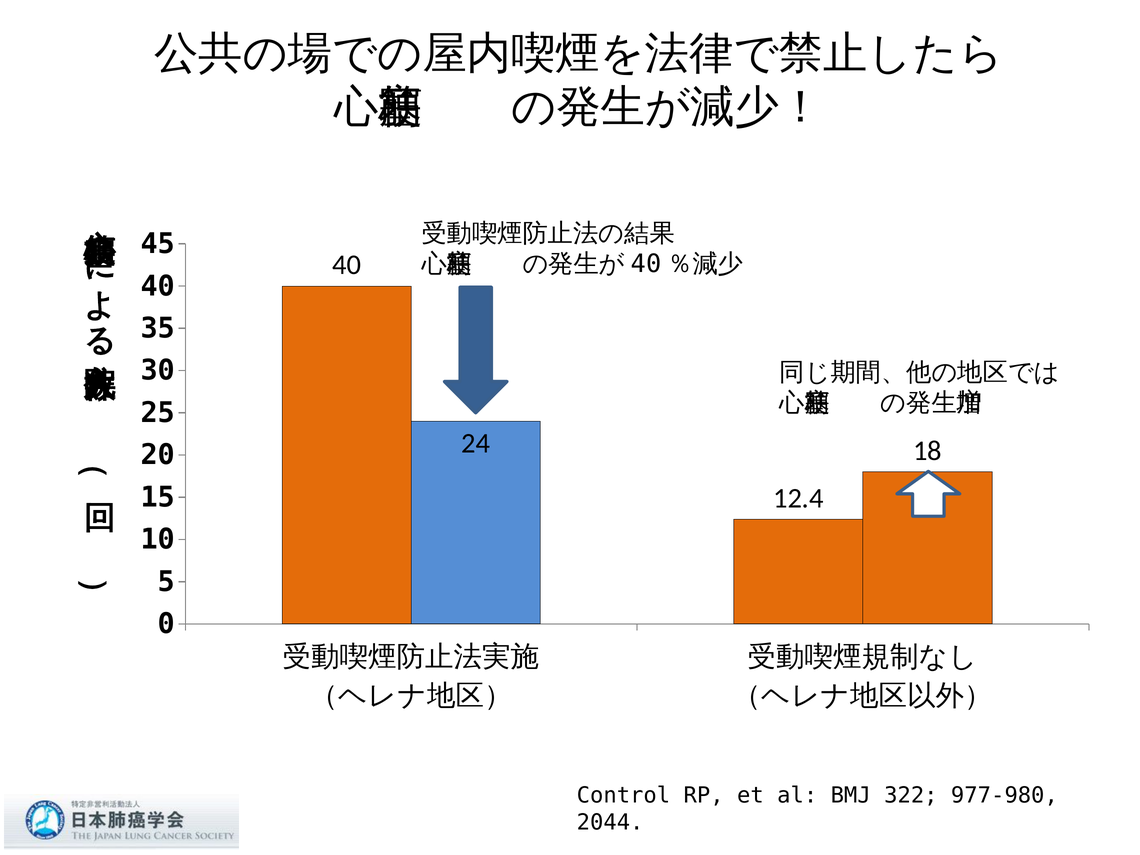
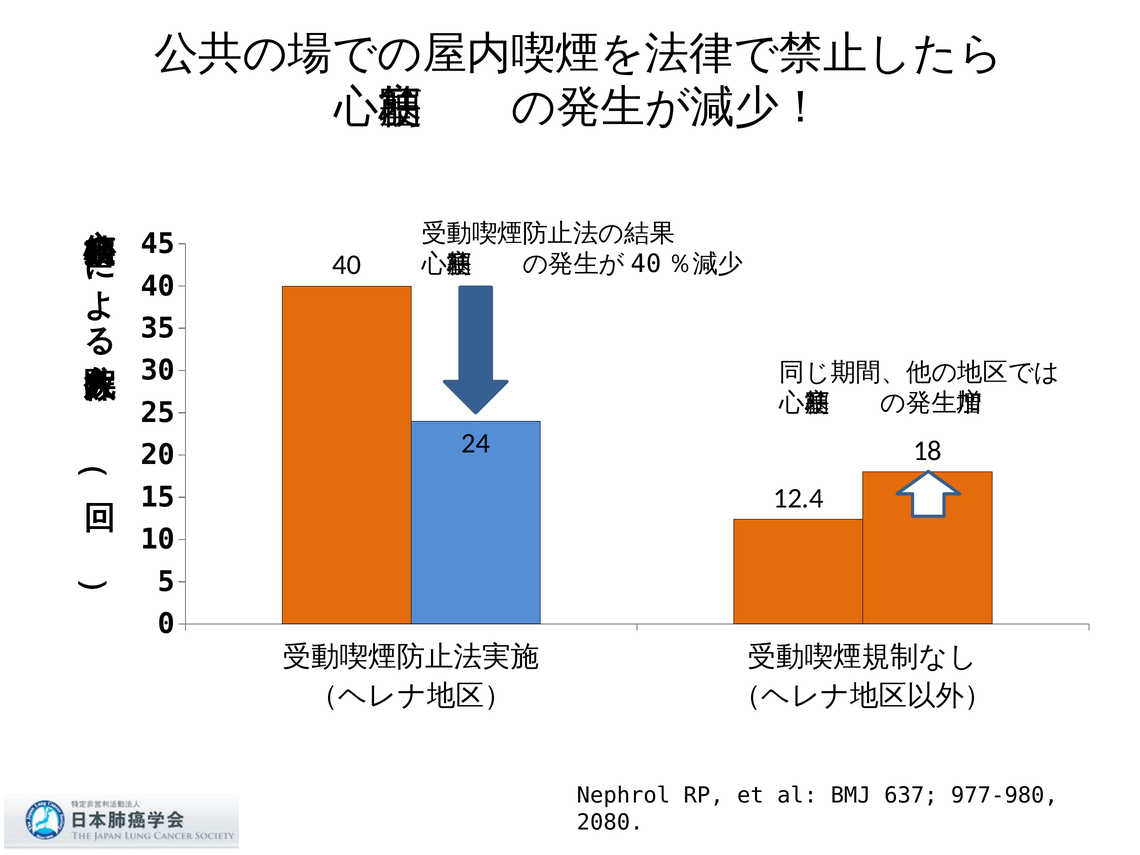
Control: Control -> Nephrol
322: 322 -> 637
2044: 2044 -> 2080
